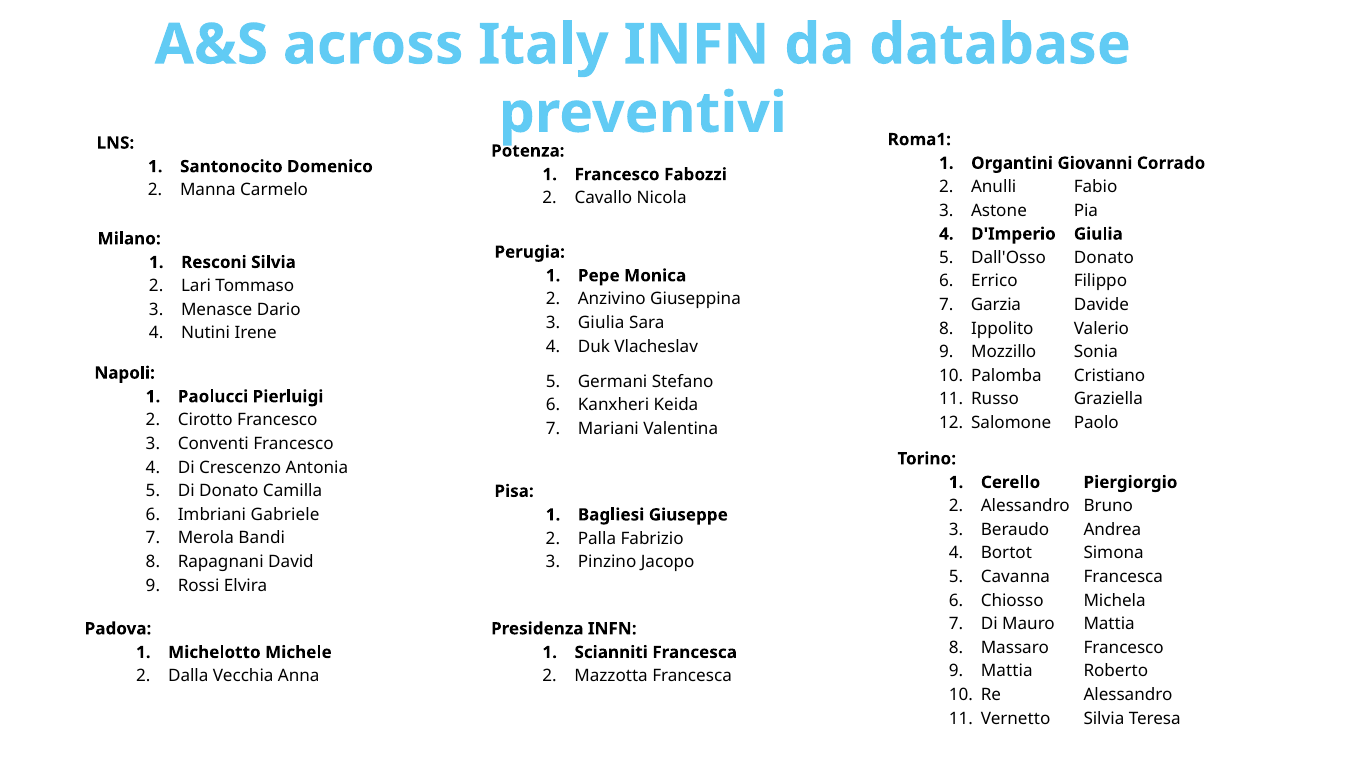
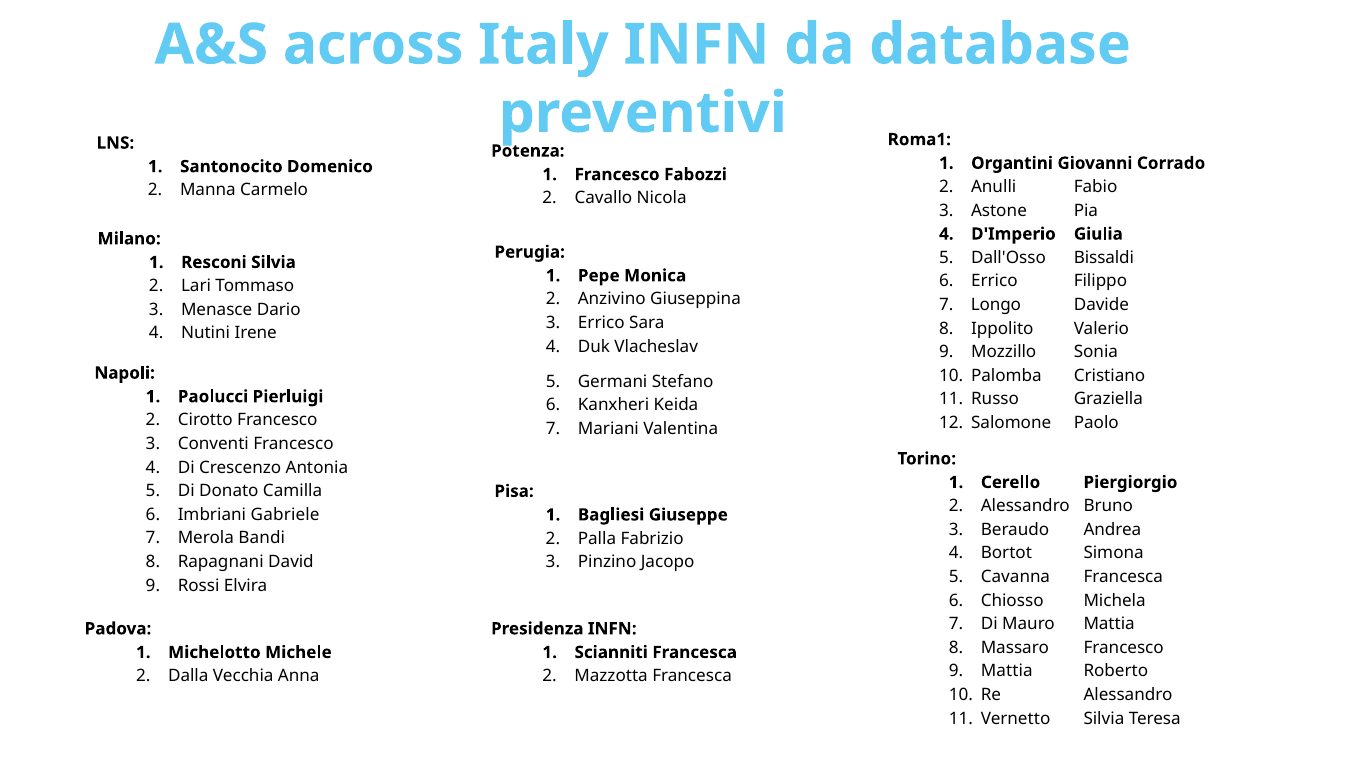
Dall'Osso Donato: Donato -> Bissaldi
Garzia: Garzia -> Longo
Giulia at (601, 323): Giulia -> Errico
